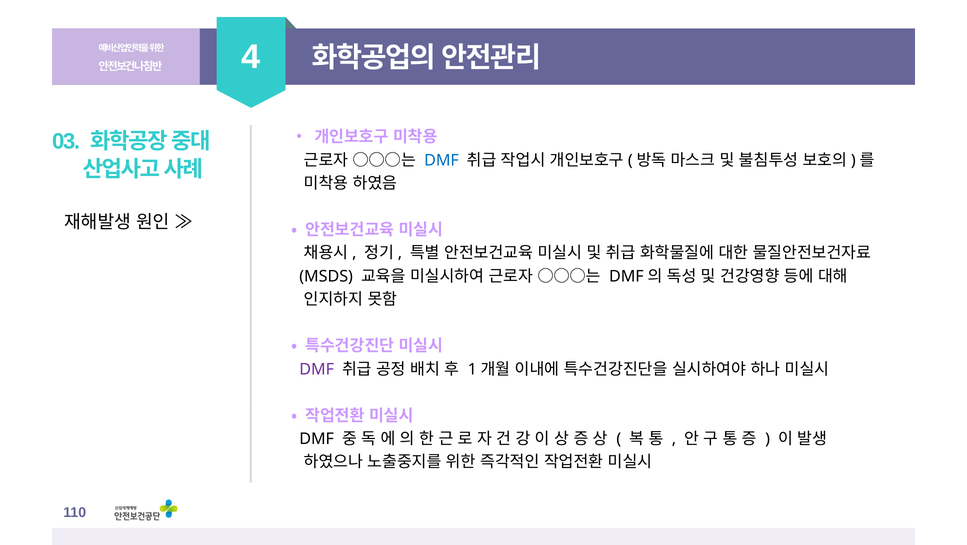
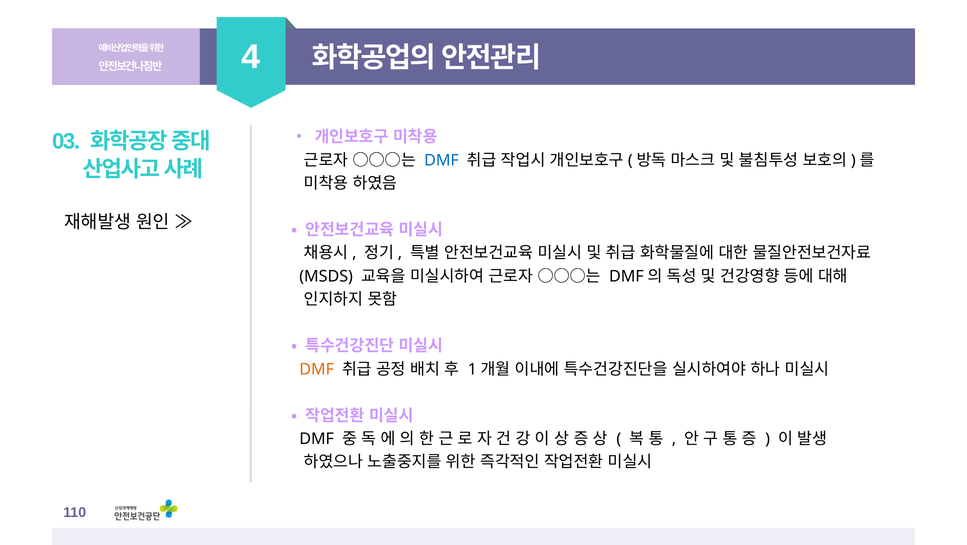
DMF at (317, 369) colour: purple -> orange
